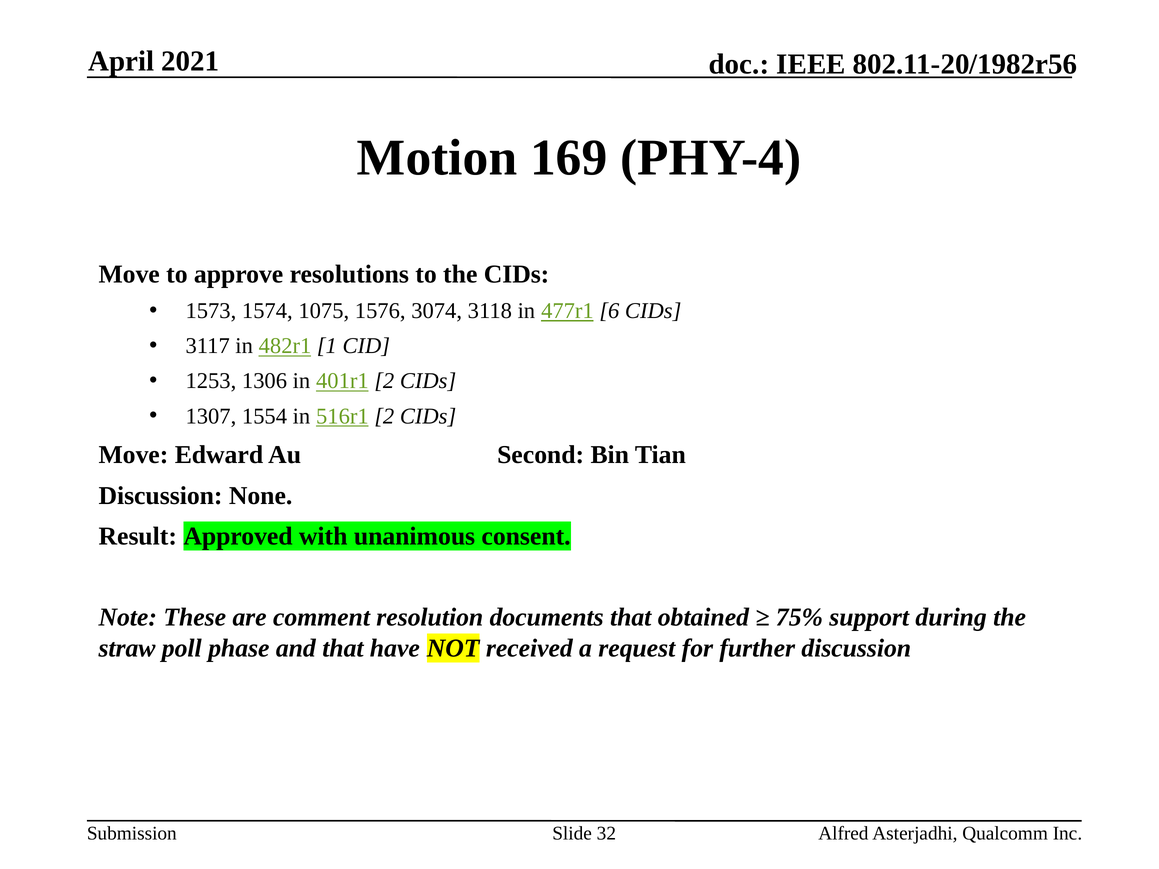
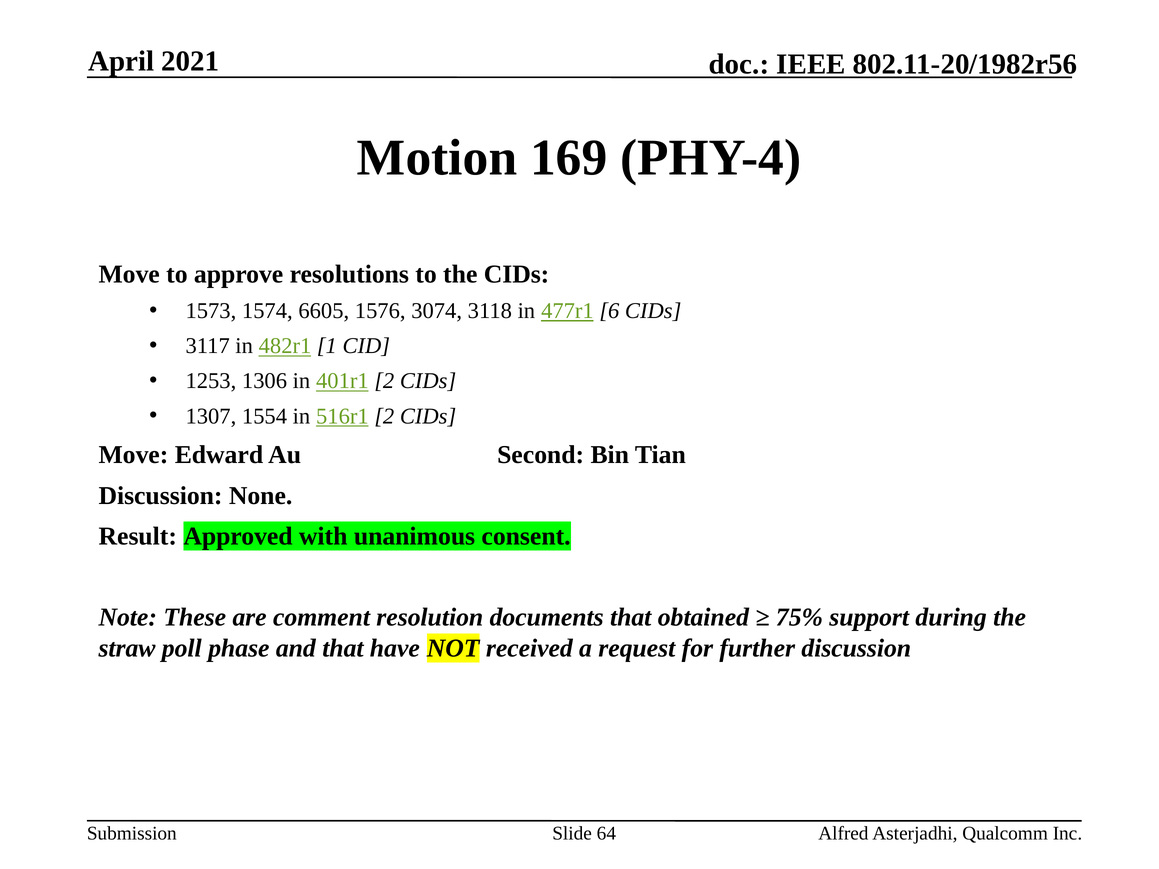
1075: 1075 -> 6605
32: 32 -> 64
